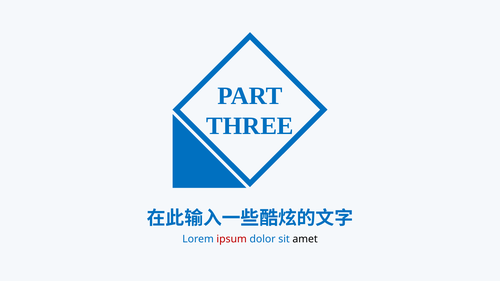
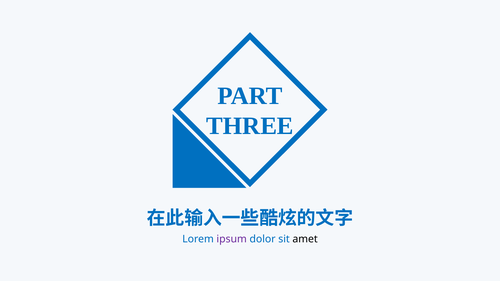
ipsum colour: red -> purple
